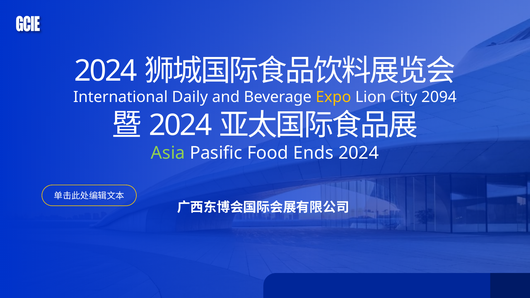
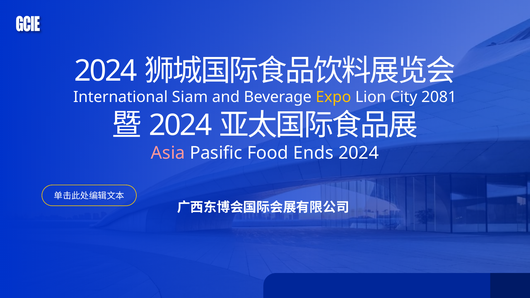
Daily: Daily -> Siam
2094: 2094 -> 2081
Asia colour: light green -> pink
